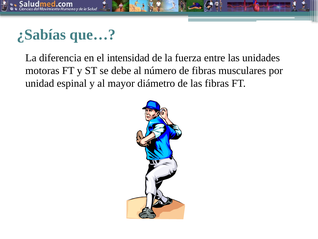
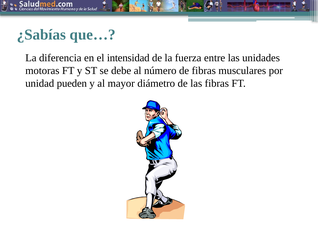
espinal: espinal -> pueden
